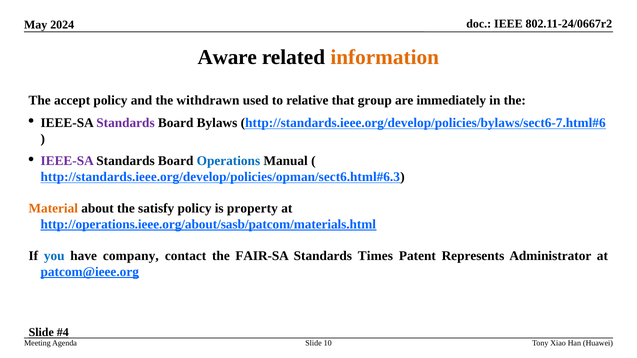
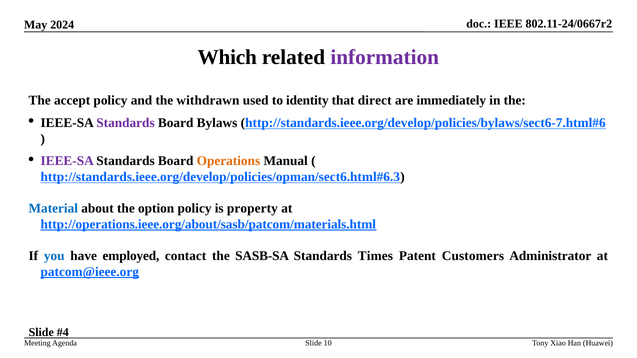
Aware: Aware -> Which
information colour: orange -> purple
relative: relative -> identity
group: group -> direct
Operations colour: blue -> orange
Material colour: orange -> blue
satisfy: satisfy -> option
company: company -> employed
FAIR-SA: FAIR-SA -> SASB-SA
Represents: Represents -> Customers
